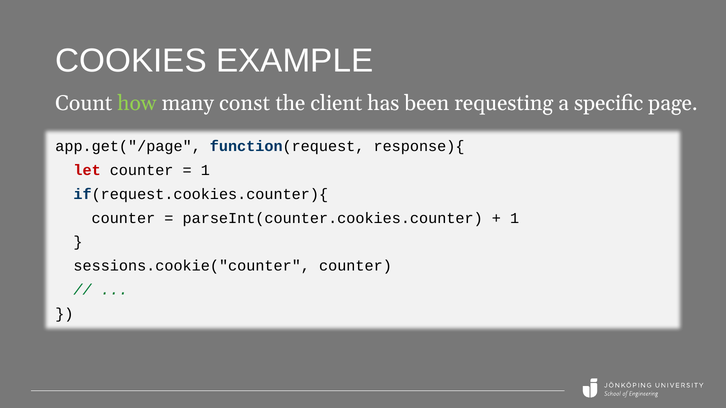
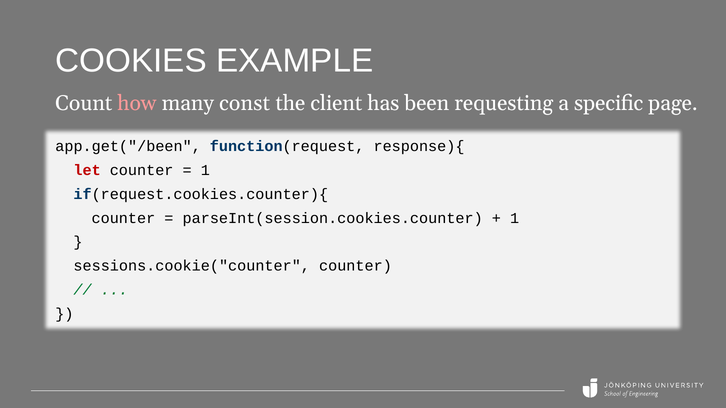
how colour: light green -> pink
app.get("/page: app.get("/page -> app.get("/been
parseInt(counter.cookies.counter: parseInt(counter.cookies.counter -> parseInt(session.cookies.counter
